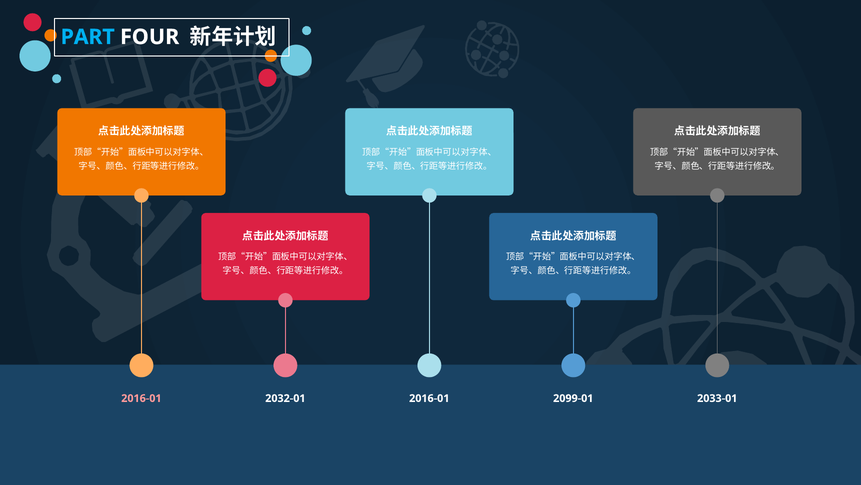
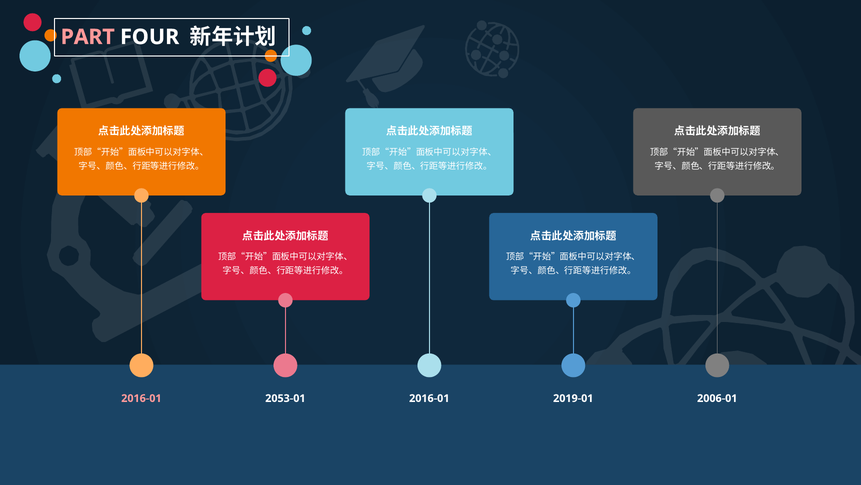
PART colour: light blue -> pink
2032-01: 2032-01 -> 2053-01
2099-01: 2099-01 -> 2019-01
2033-01: 2033-01 -> 2006-01
